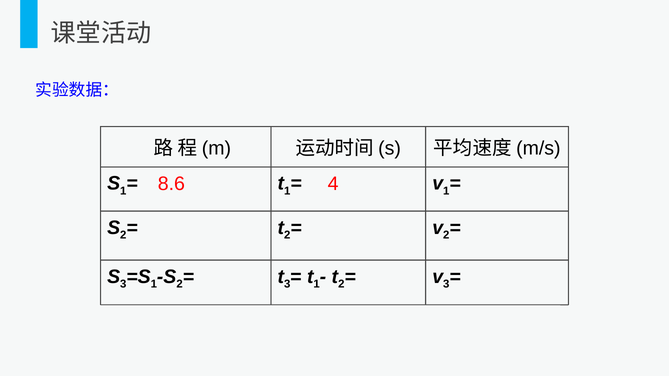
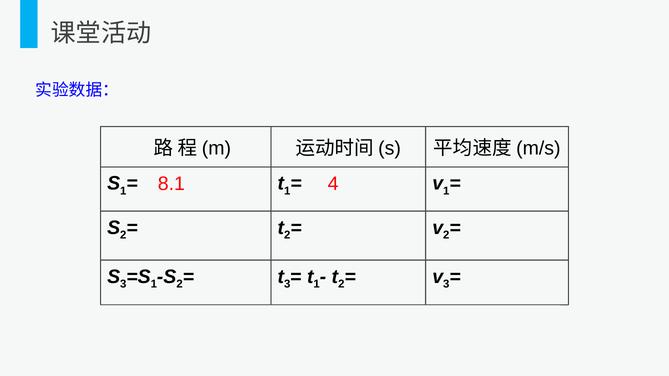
8.6: 8.6 -> 8.1
